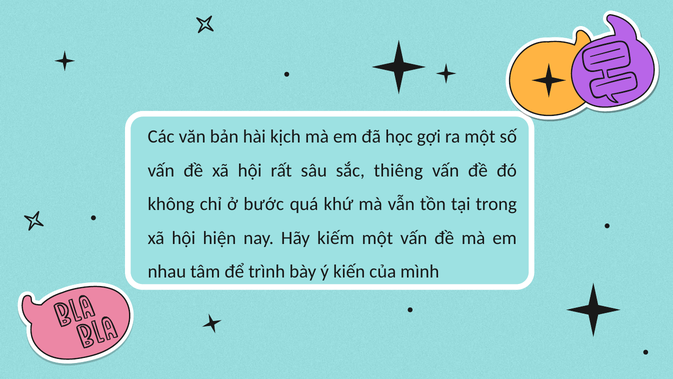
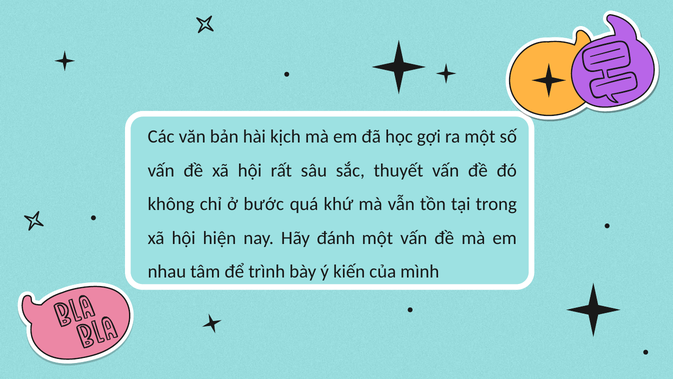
thiêng: thiêng -> thuyết
kiếm: kiếm -> đánh
